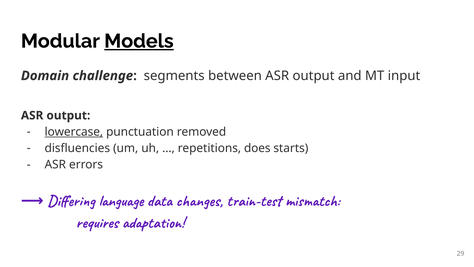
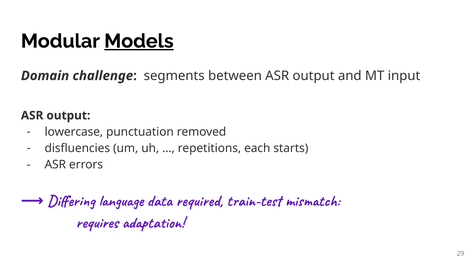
lowercase underline: present -> none
does: does -> each
changes: changes -> required
